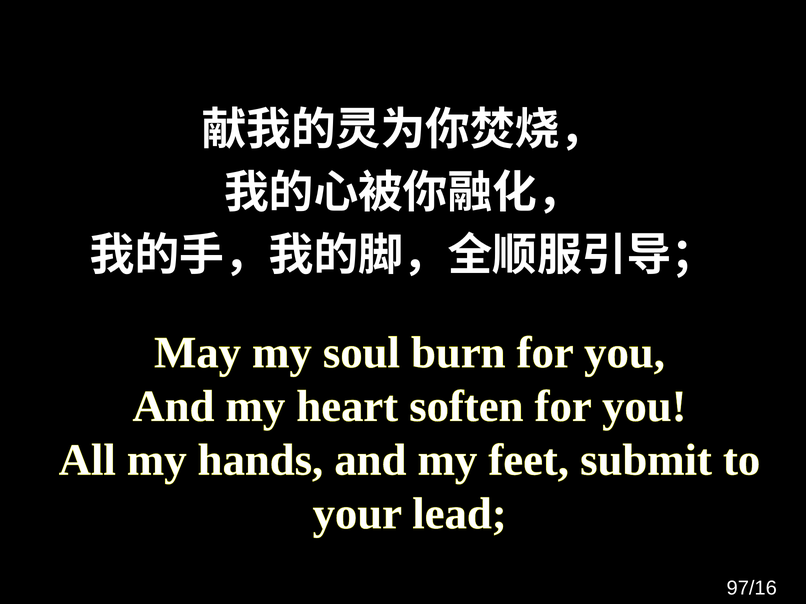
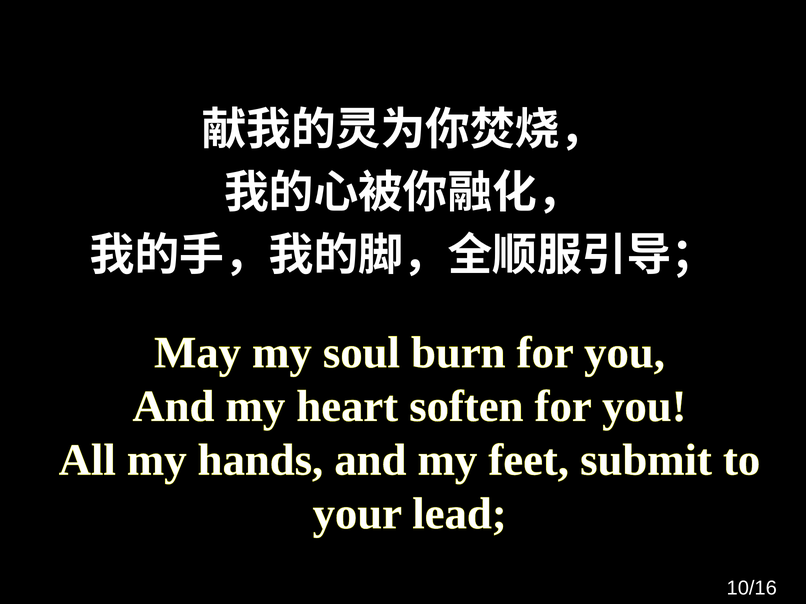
97/16: 97/16 -> 10/16
